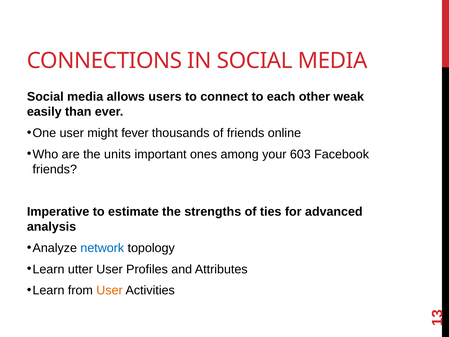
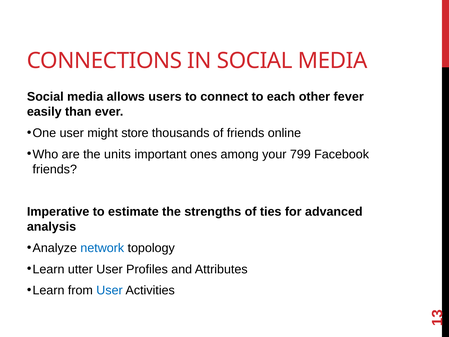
weak: weak -> fever
fever: fever -> store
603: 603 -> 799
User at (110, 290) colour: orange -> blue
